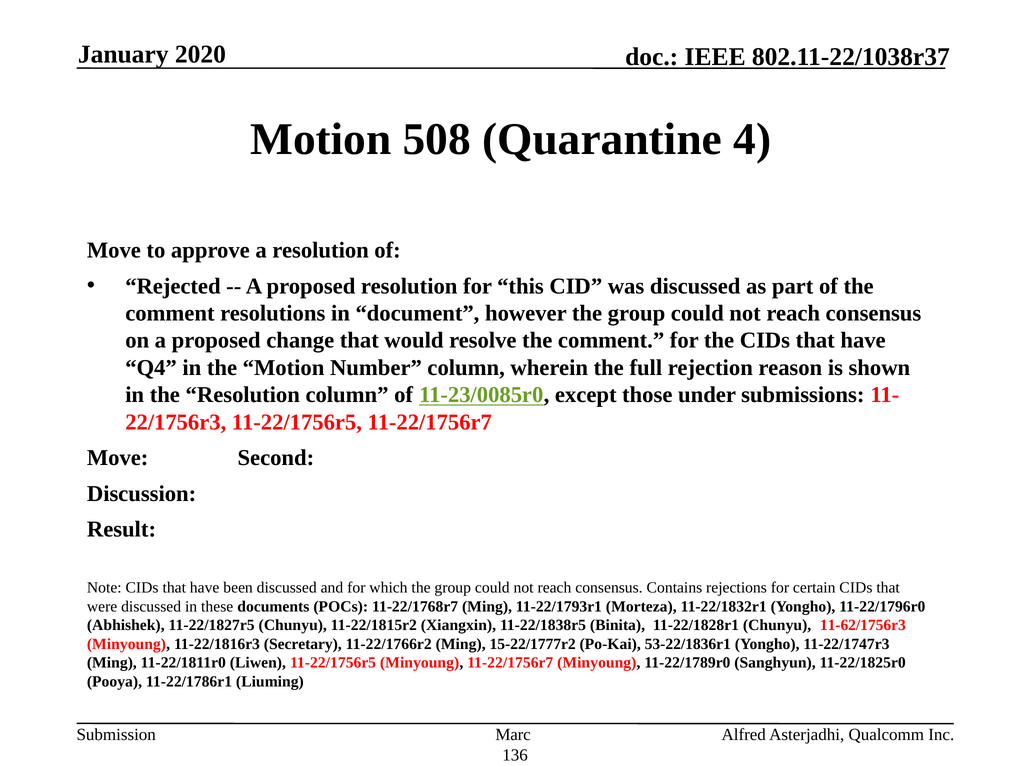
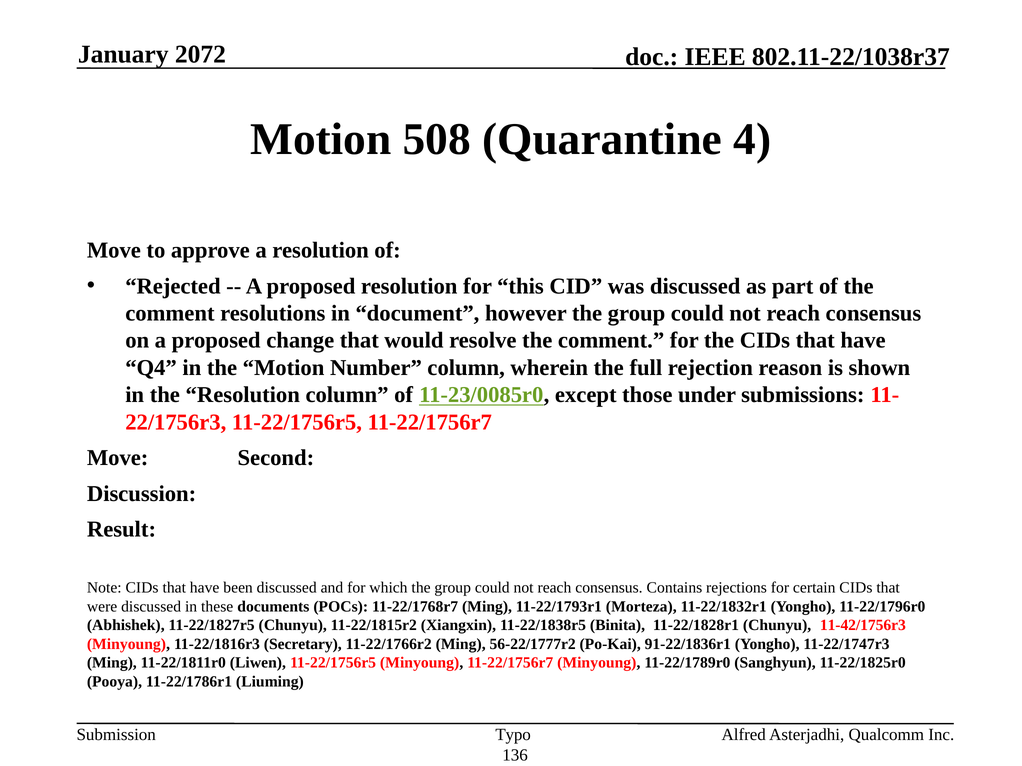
2020: 2020 -> 2072
11-62/1756r3: 11-62/1756r3 -> 11-42/1756r3
15-22/1777r2: 15-22/1777r2 -> 56-22/1777r2
53-22/1836r1: 53-22/1836r1 -> 91-22/1836r1
Marc: Marc -> Typo
